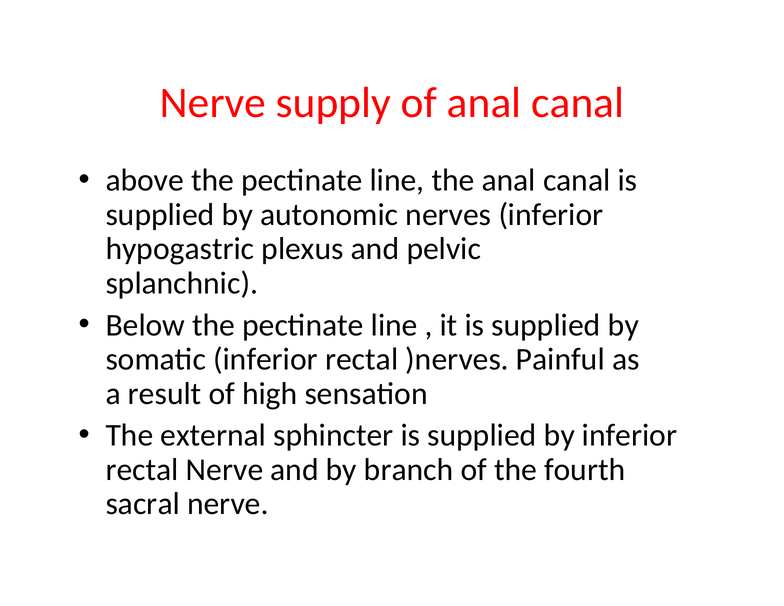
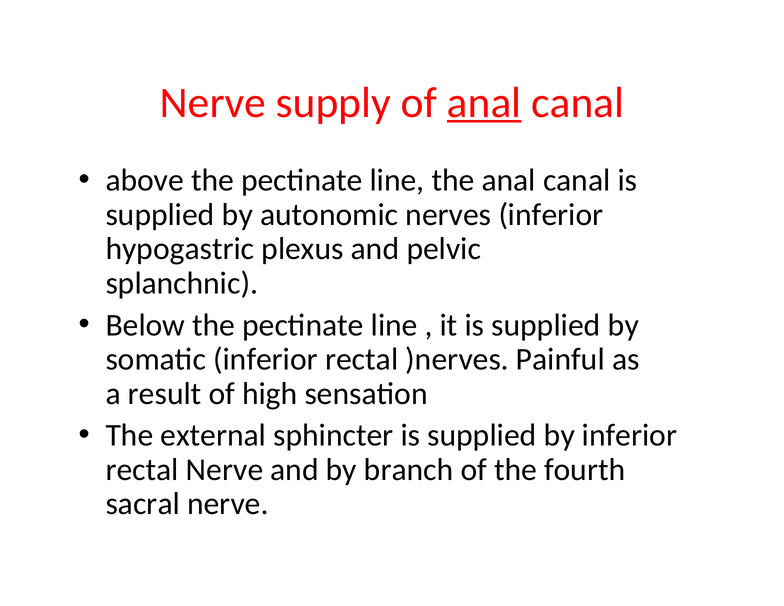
anal at (484, 103) underline: none -> present
